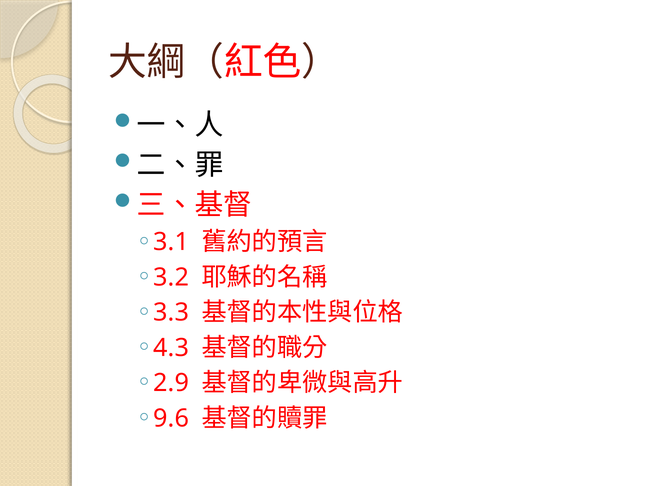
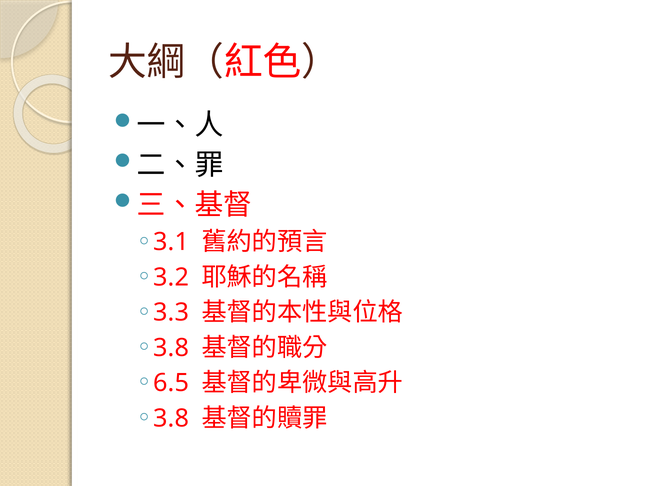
4.3 at (171, 348): 4.3 -> 3.8
2.9: 2.9 -> 6.5
9.6 at (171, 418): 9.6 -> 3.8
